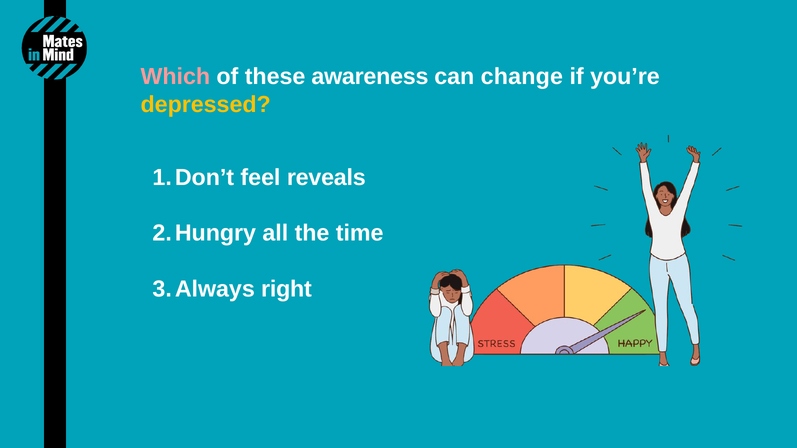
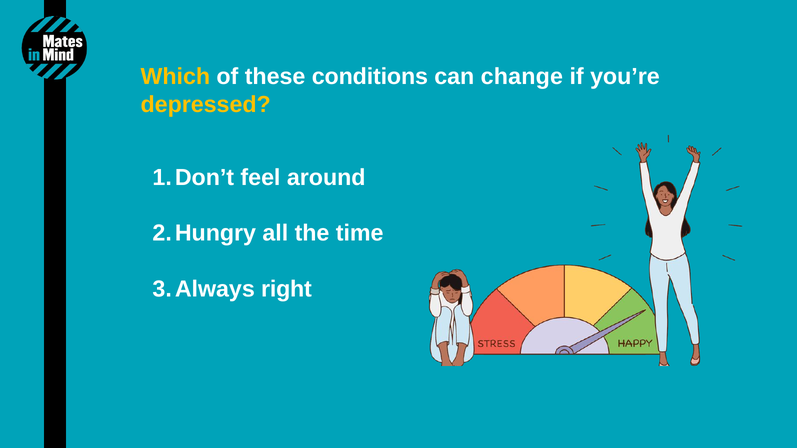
Which colour: pink -> yellow
awareness: awareness -> conditions
reveals: reveals -> around
